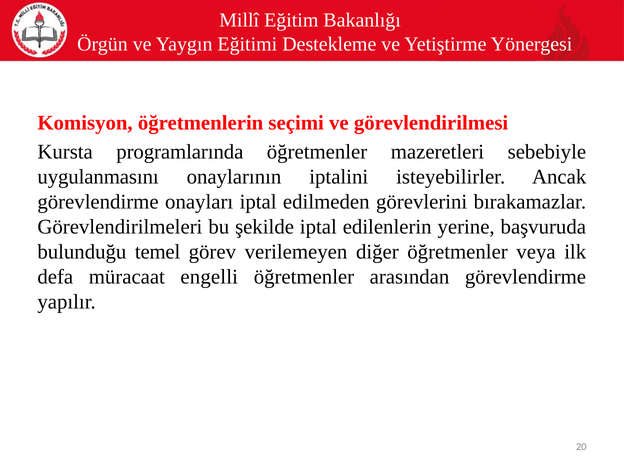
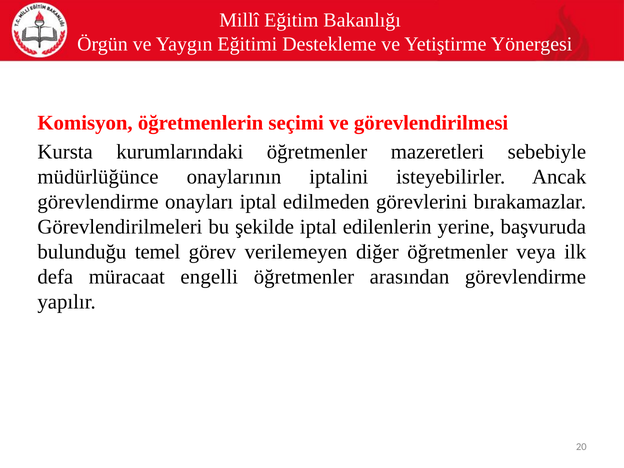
programlarında: programlarında -> kurumlarındaki
uygulanmasını: uygulanmasını -> müdürlüğünce
